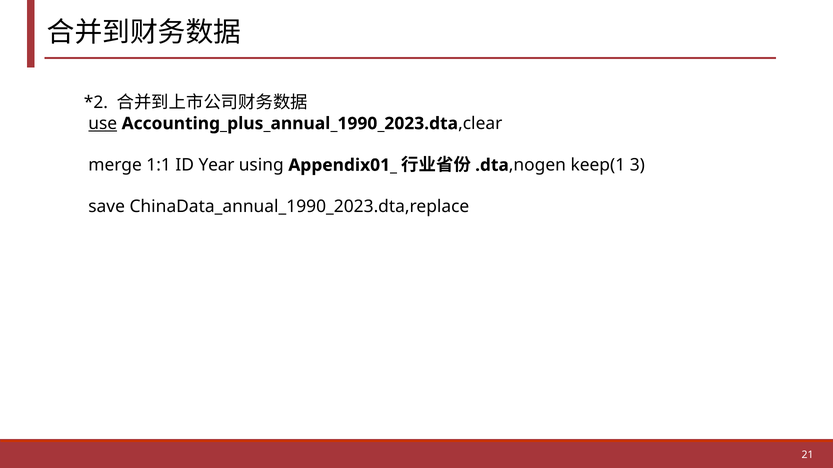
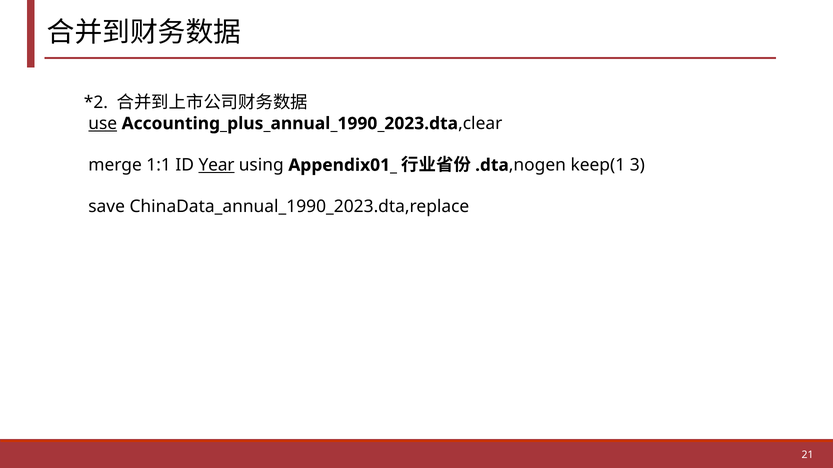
Year underline: none -> present
